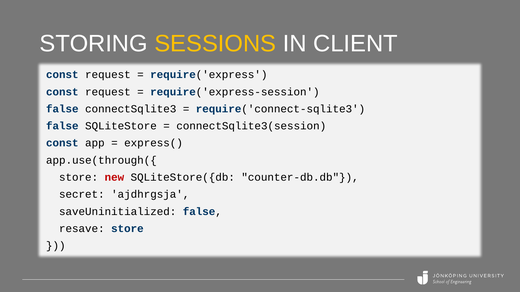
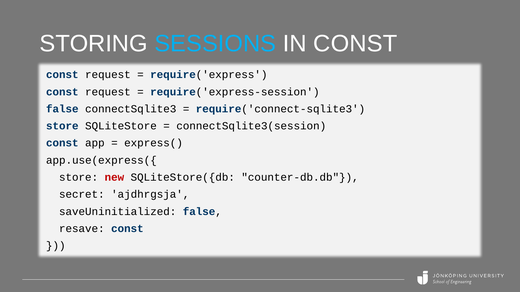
SESSIONS colour: yellow -> light blue
IN CLIENT: CLIENT -> CONST
false at (62, 126): false -> store
app.use(through({: app.use(through({ -> app.use(express({
resave store: store -> const
